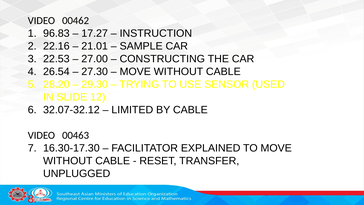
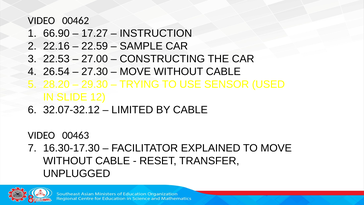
96.83: 96.83 -> 66.90
21.01: 21.01 -> 22.59
